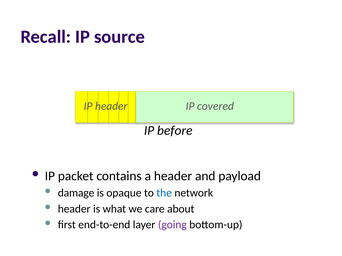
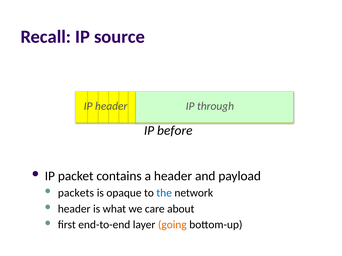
covered: covered -> through
damage: damage -> packets
going colour: purple -> orange
